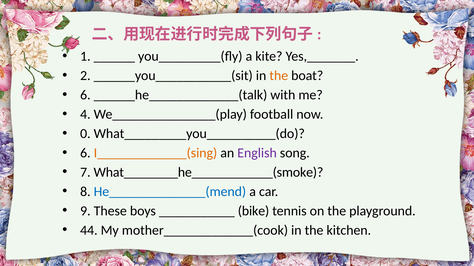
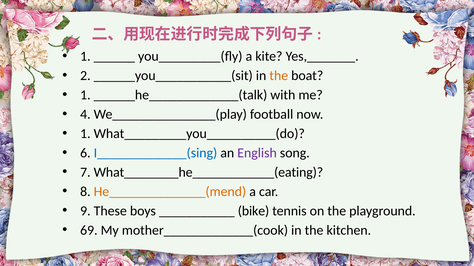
6 at (85, 95): 6 -> 1
0 at (85, 134): 0 -> 1
I_____________(sing colour: orange -> blue
What________he____________(smoke: What________he____________(smoke -> What________he____________(eating
He______________(mend colour: blue -> orange
44: 44 -> 69
